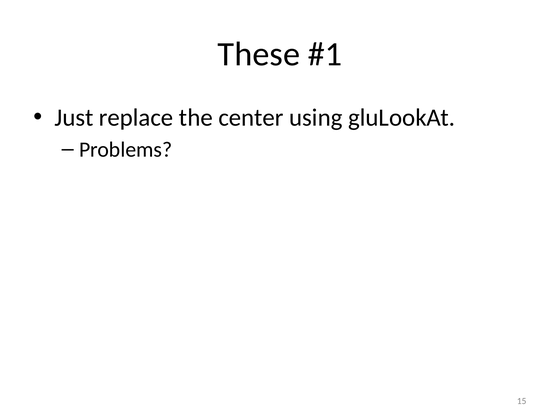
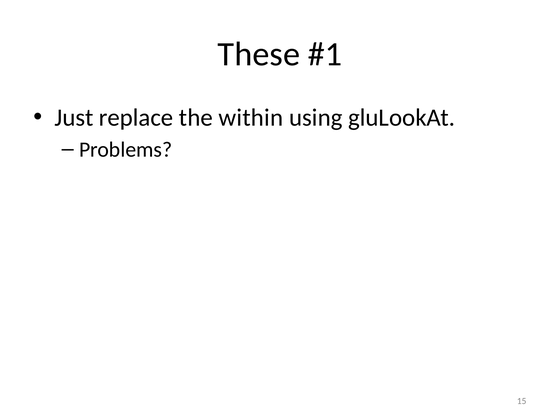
center: center -> within
